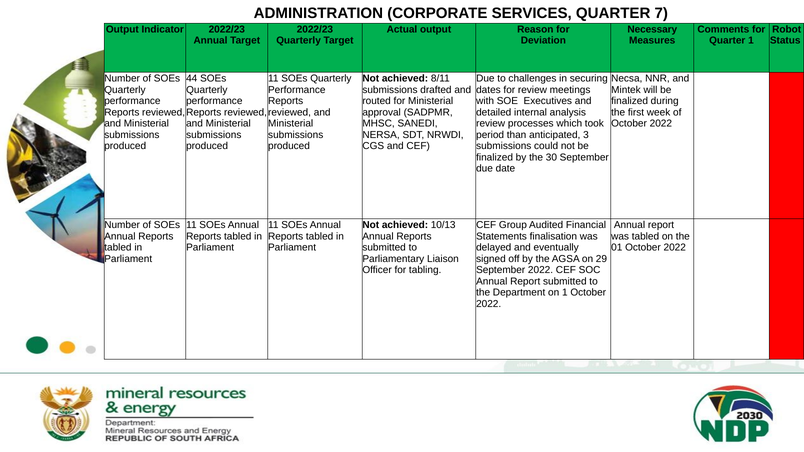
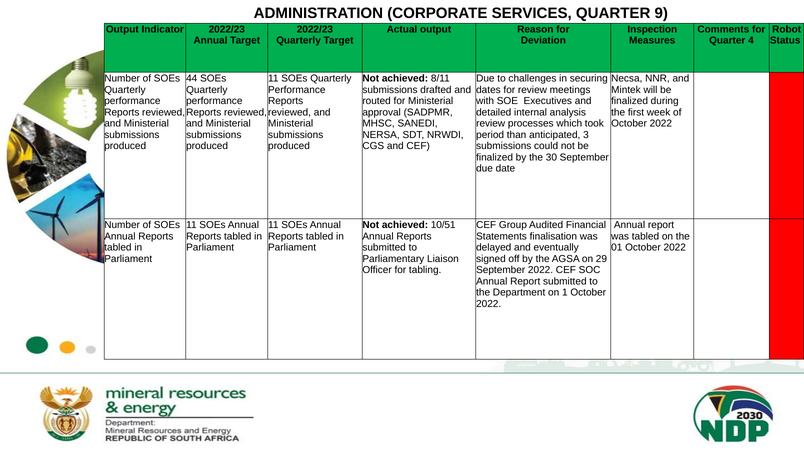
7: 7 -> 9
Necessary: Necessary -> Inspection
Quarter 1: 1 -> 4
10/13: 10/13 -> 10/51
